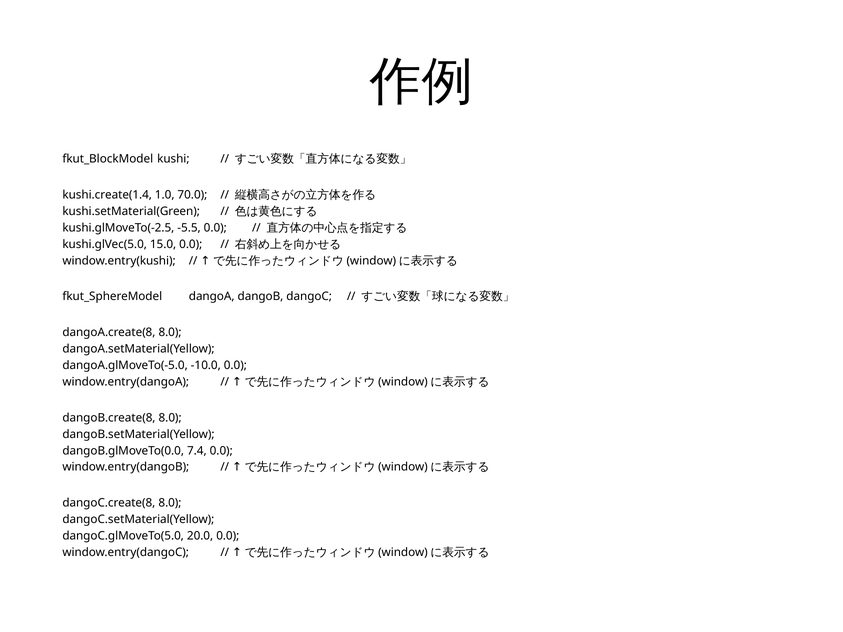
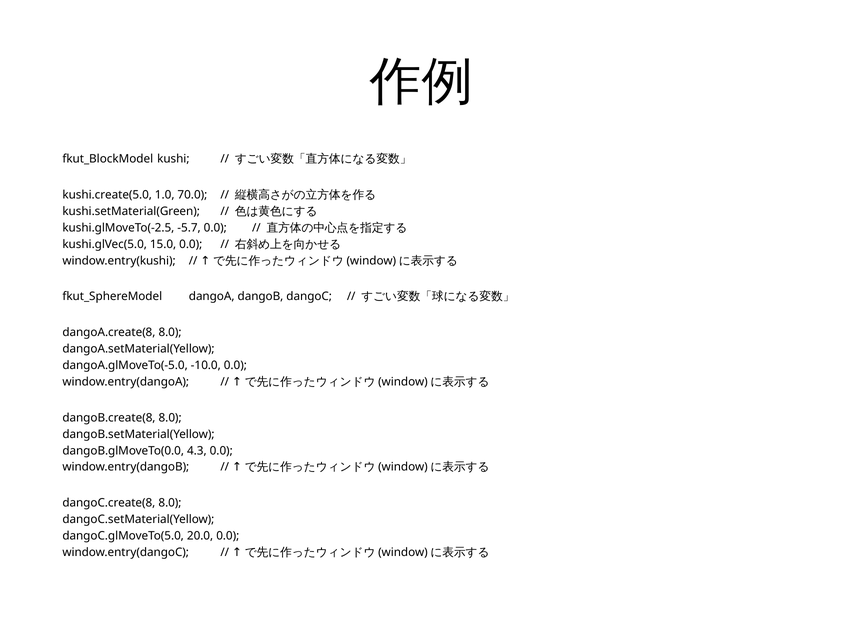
kushi.create(1.4: kushi.create(1.4 -> kushi.create(5.0
-5.5: -5.5 -> -5.7
7.4: 7.4 -> 4.3
